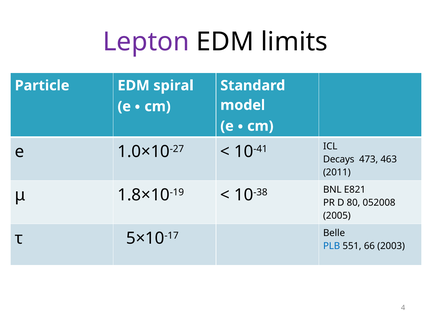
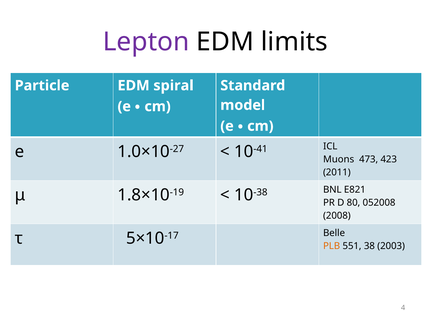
Decays: Decays -> Muons
463: 463 -> 423
2005: 2005 -> 2008
PLB colour: blue -> orange
66: 66 -> 38
